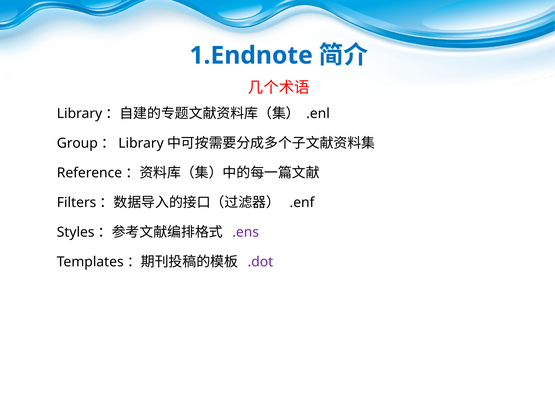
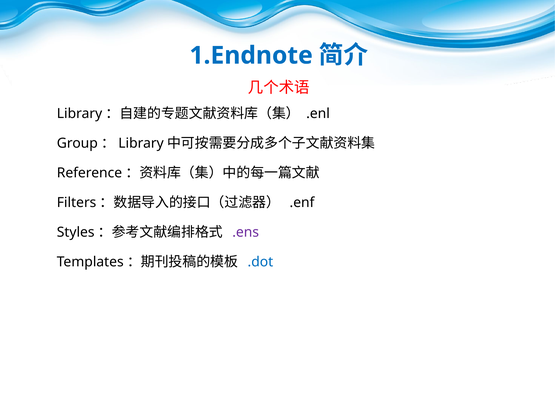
.dot colour: purple -> blue
